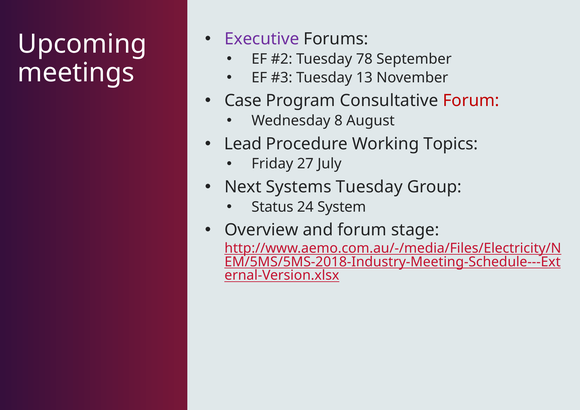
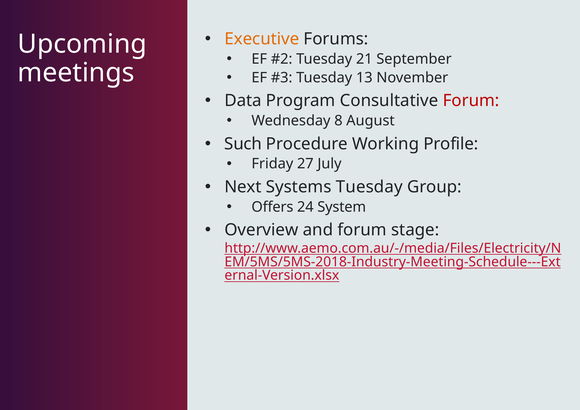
Executive colour: purple -> orange
78: 78 -> 21
Case: Case -> Data
Lead: Lead -> Such
Topics: Topics -> Profile
Status: Status -> Offers
